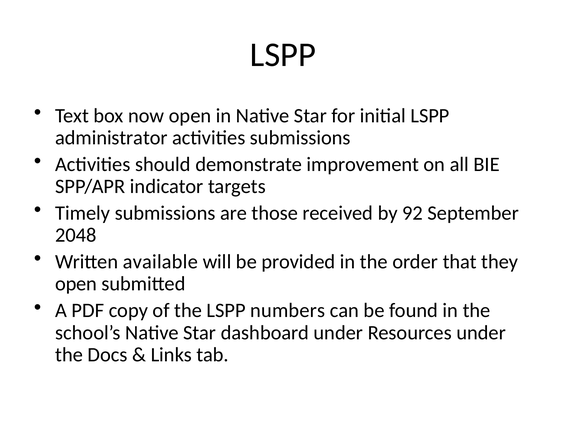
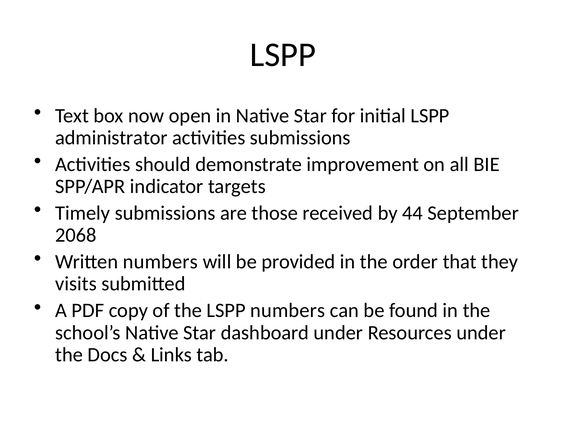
92: 92 -> 44
2048: 2048 -> 2068
Written available: available -> numbers
open at (76, 284): open -> visits
